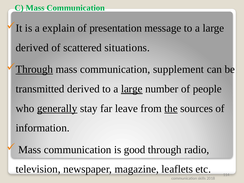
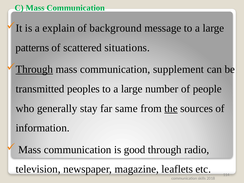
presentation: presentation -> background
derived at (32, 48): derived -> patterns
transmitted derived: derived -> peoples
large at (132, 89) underline: present -> none
generally underline: present -> none
leave: leave -> same
